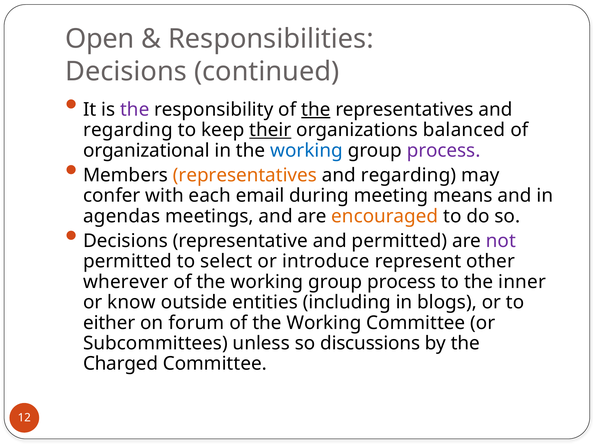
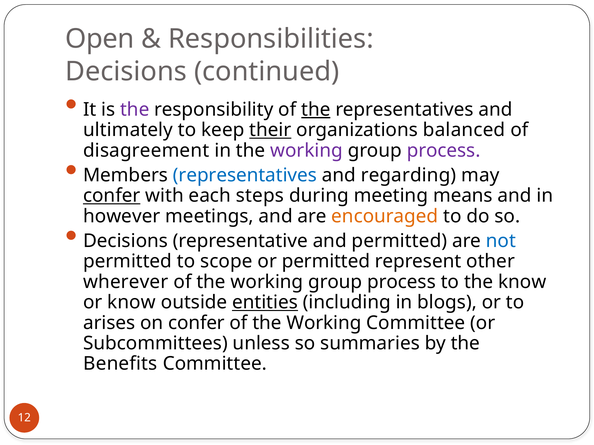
regarding at (128, 130): regarding -> ultimately
organizational: organizational -> disagreement
working at (307, 151) colour: blue -> purple
representatives at (245, 175) colour: orange -> blue
confer at (112, 196) underline: none -> present
email: email -> steps
agendas: agendas -> however
not colour: purple -> blue
select: select -> scope
or introduce: introduce -> permitted
the inner: inner -> know
entities underline: none -> present
either: either -> arises
on forum: forum -> confer
discussions: discussions -> summaries
Charged: Charged -> Benefits
